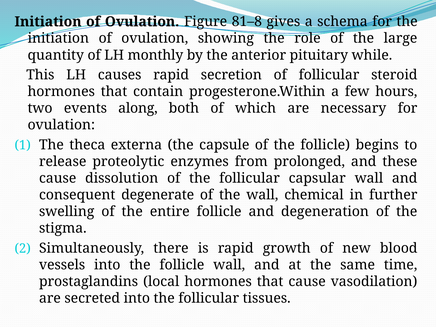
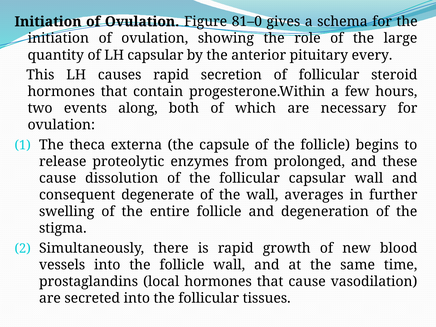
81–8: 81–8 -> 81–0
LH monthly: monthly -> capsular
while: while -> every
chemical: chemical -> averages
